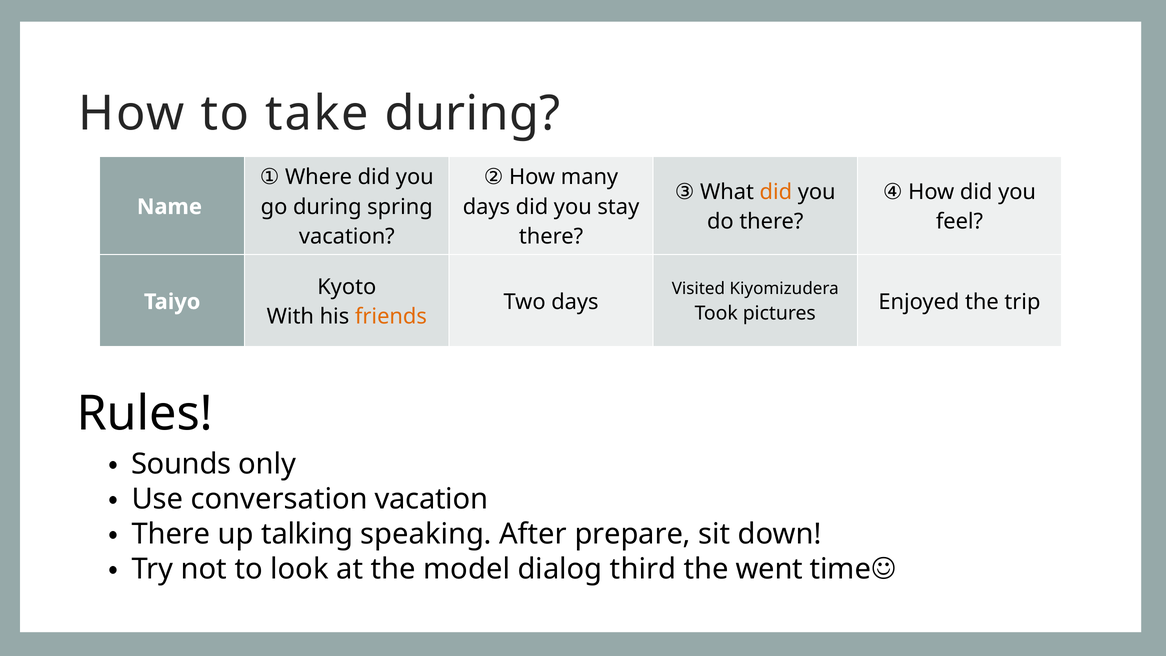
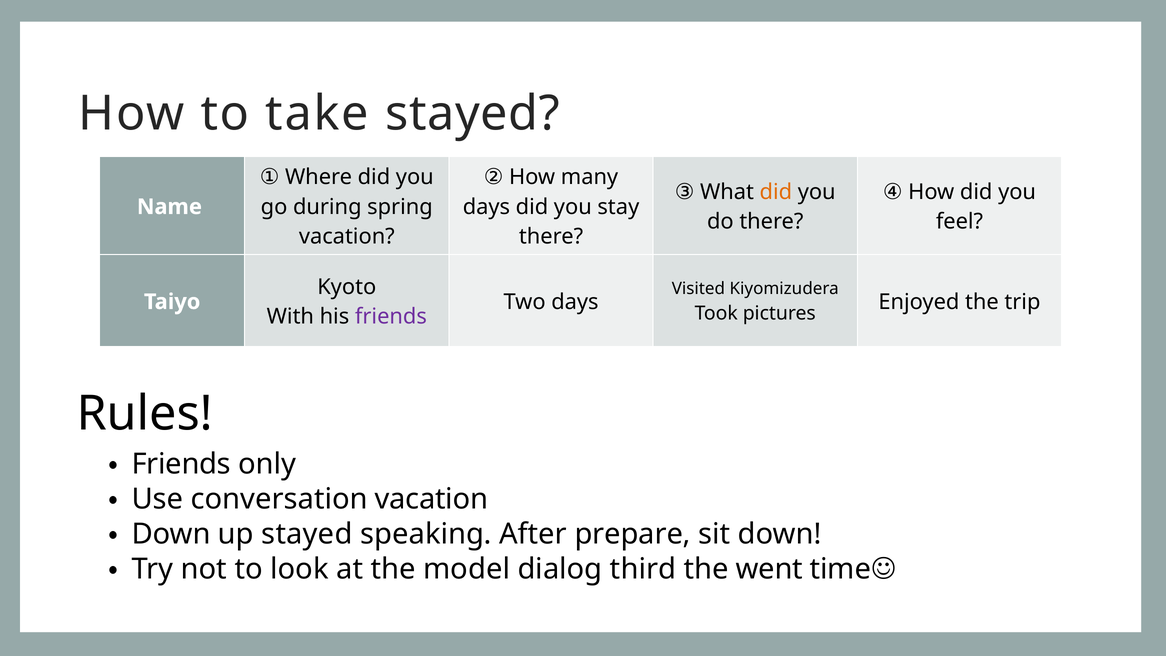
take during: during -> stayed
friends at (391, 317) colour: orange -> purple
Sounds at (181, 464): Sounds -> Friends
There at (171, 534): There -> Down
up talking: talking -> stayed
